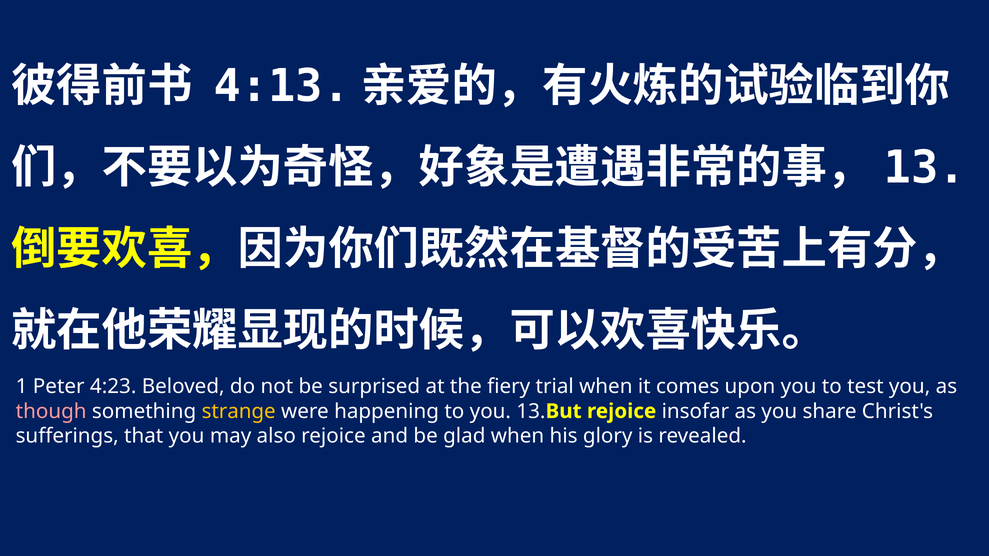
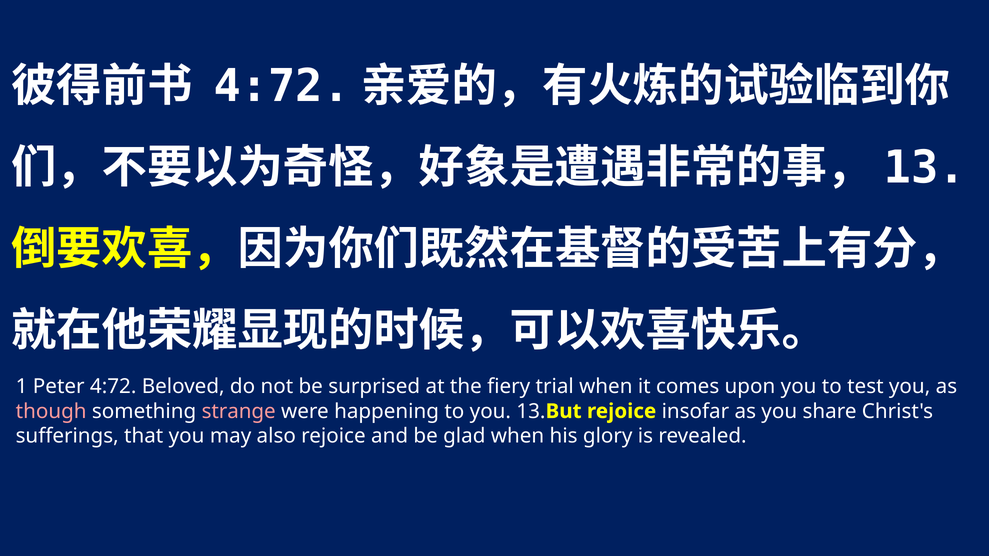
4:13 at (282, 86): 4:13 -> 4:72
Peter 4:23: 4:23 -> 4:72
strange colour: yellow -> pink
